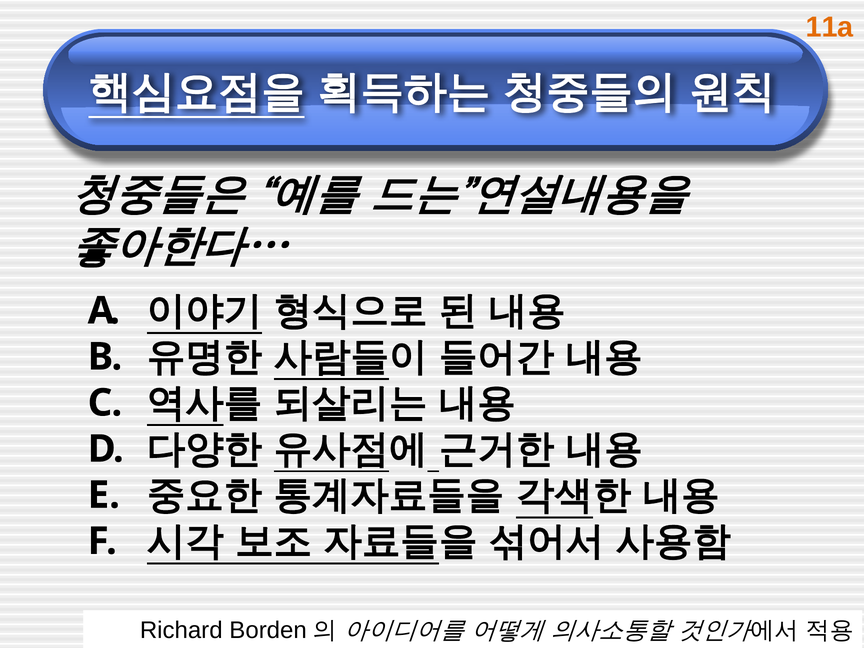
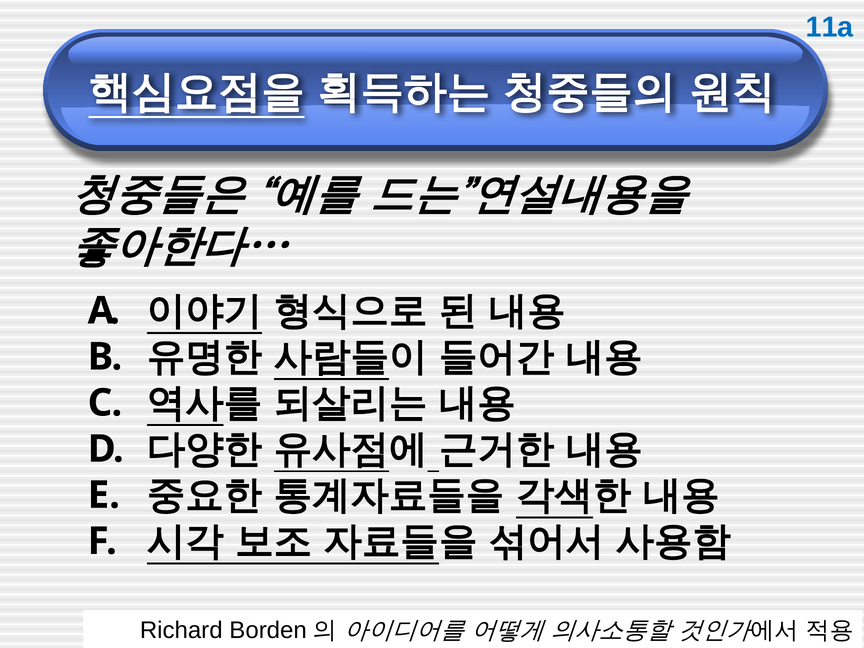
11a colour: orange -> blue
